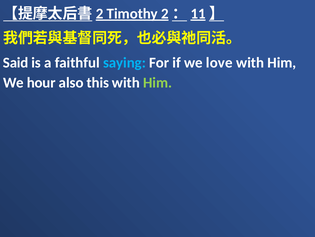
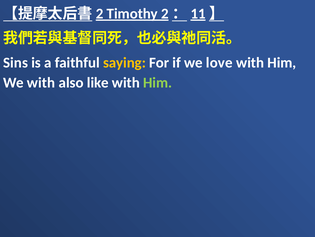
Said: Said -> Sins
saying colour: light blue -> yellow
We hour: hour -> with
this: this -> like
